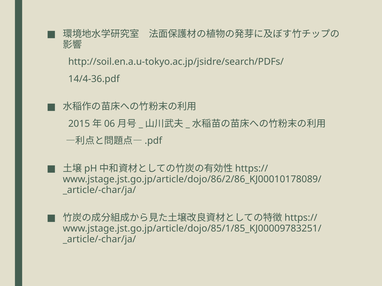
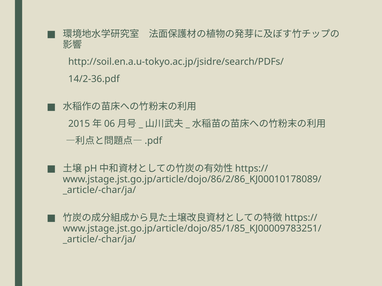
14/4-36.pdf: 14/4-36.pdf -> 14/2-36.pdf
